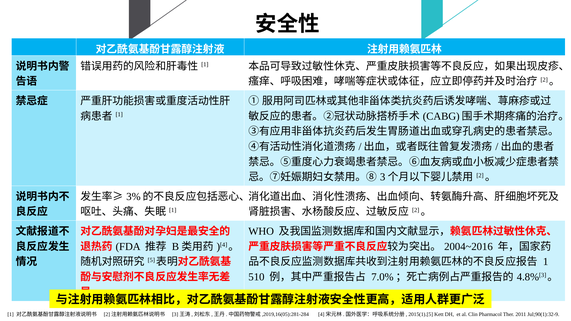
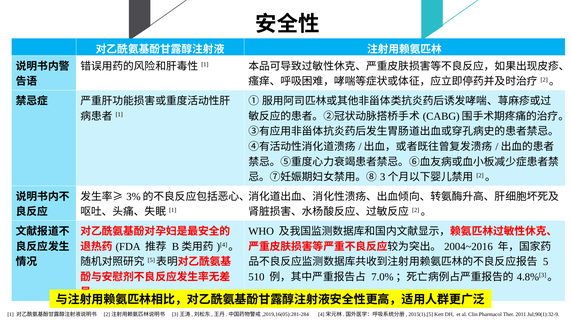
1 at (546, 262): 1 -> 5
